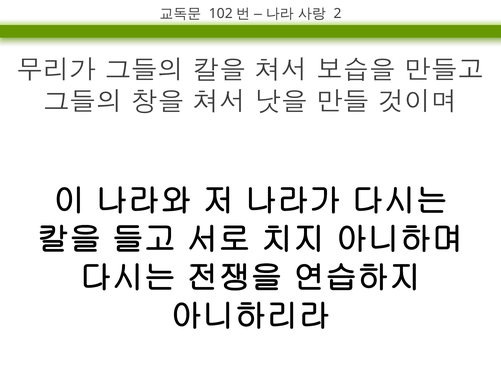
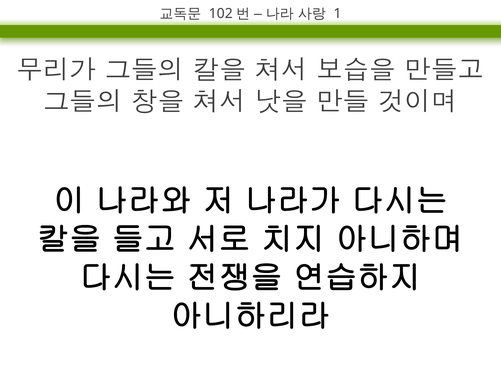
2: 2 -> 1
